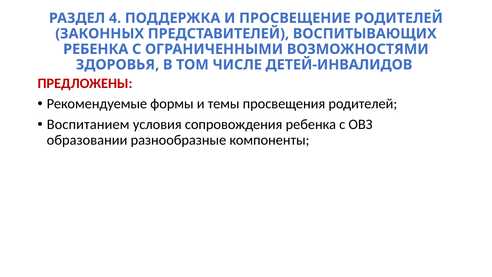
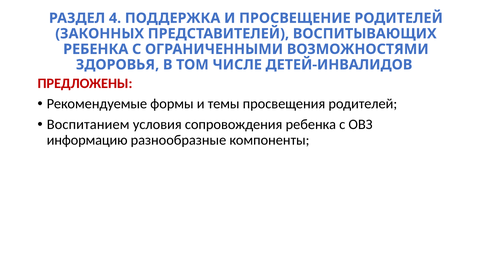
образовании: образовании -> информацию
